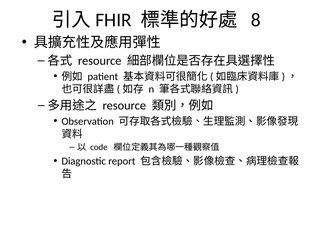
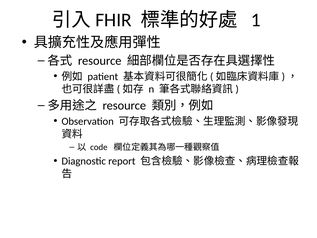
8: 8 -> 1
